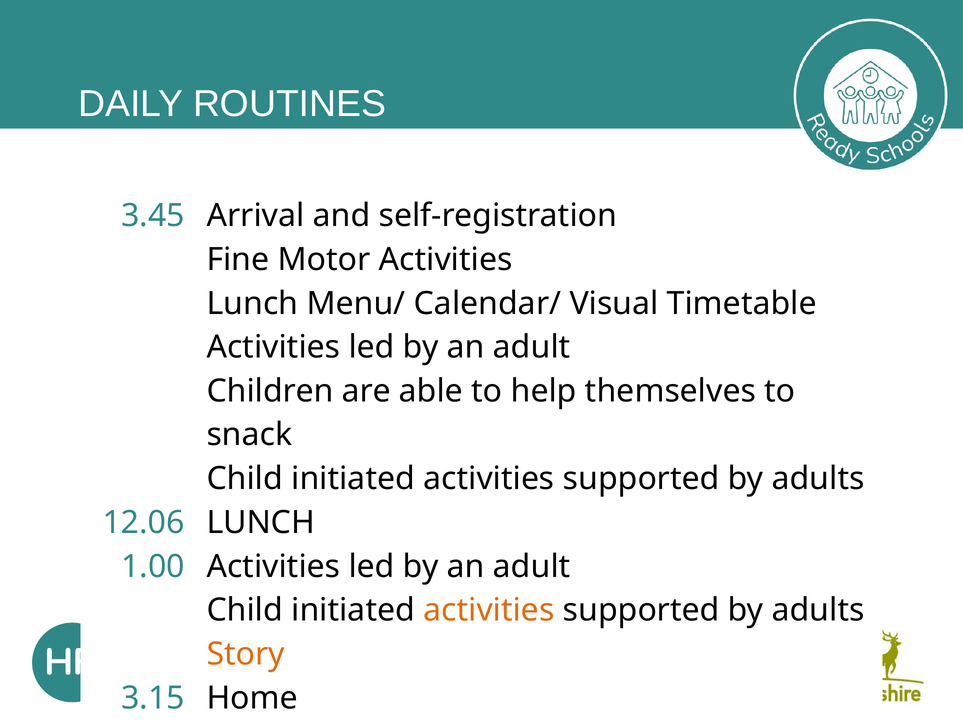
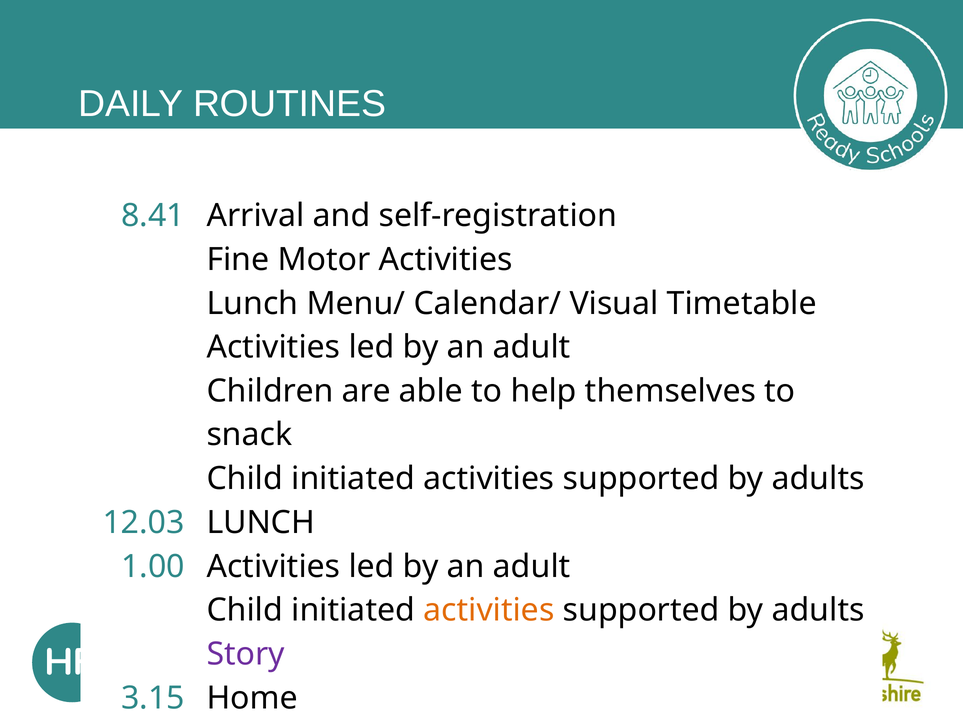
3.45: 3.45 -> 8.41
12.06: 12.06 -> 12.03
Story colour: orange -> purple
